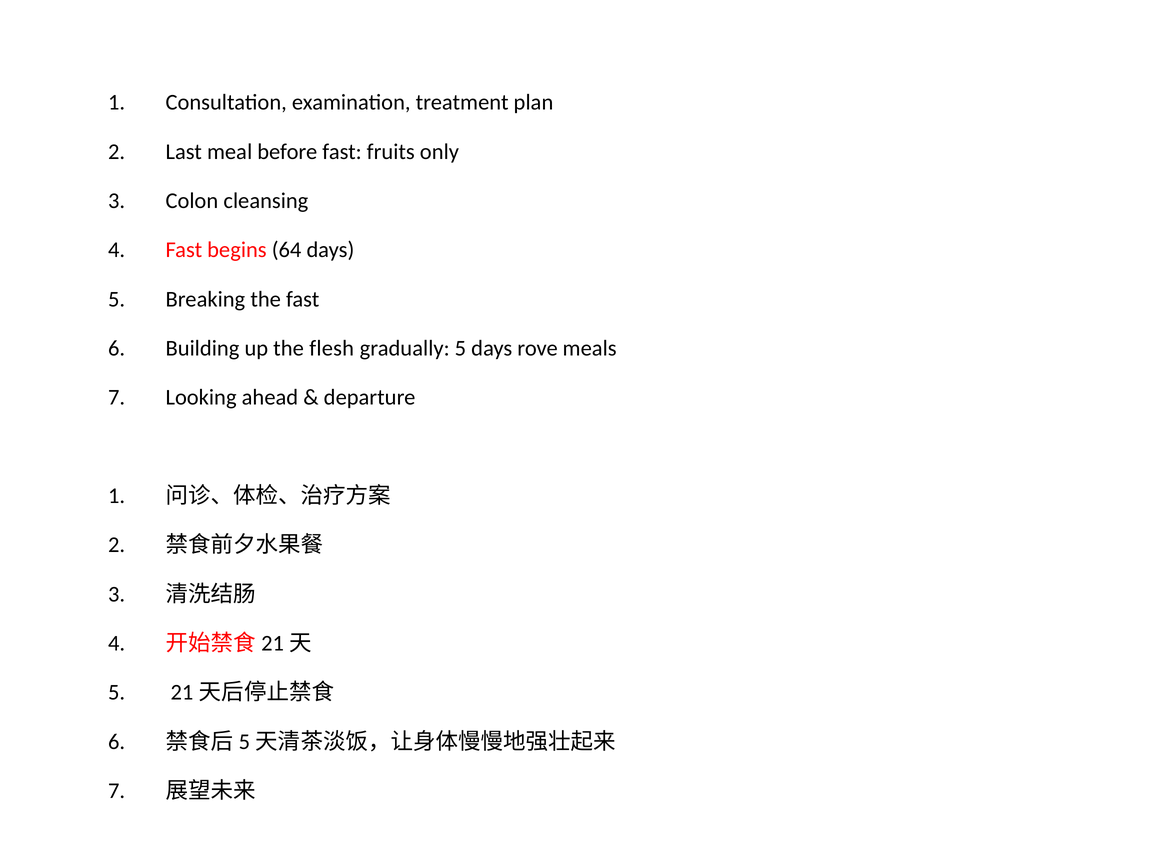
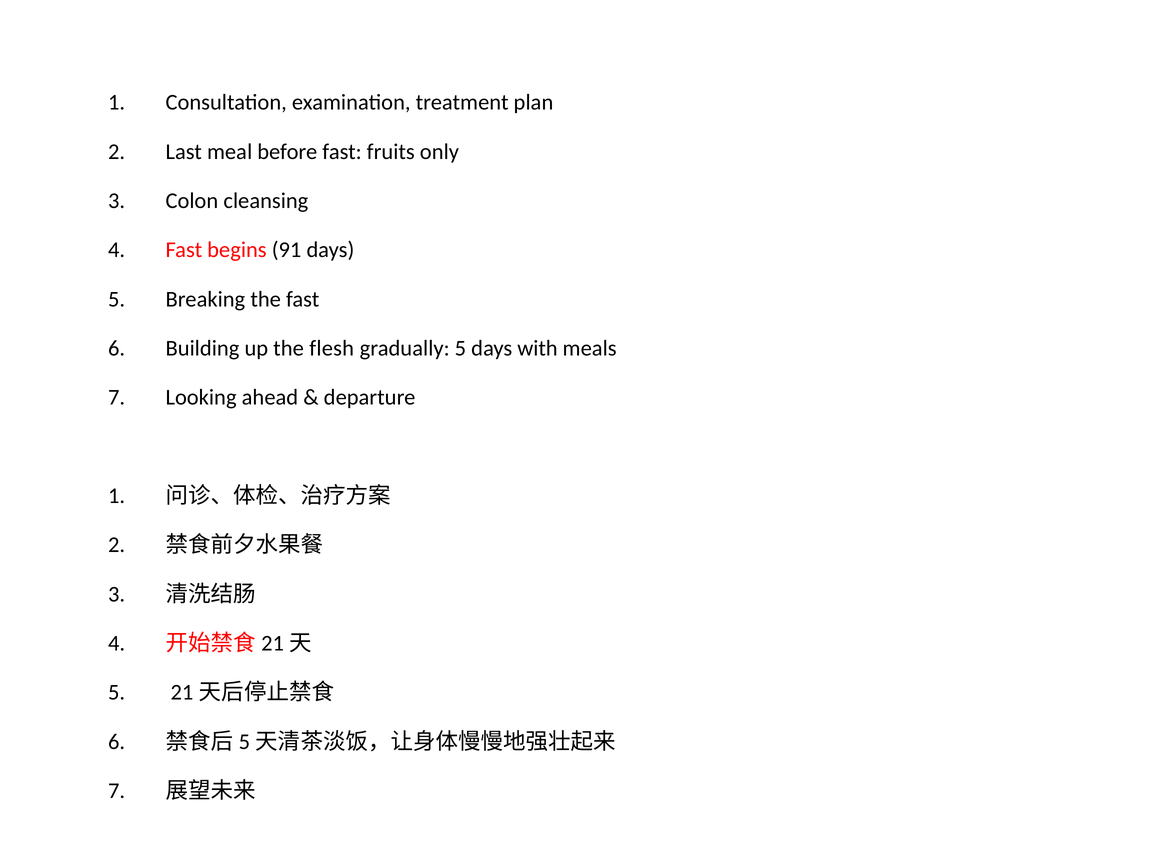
64: 64 -> 91
rove: rove -> with
